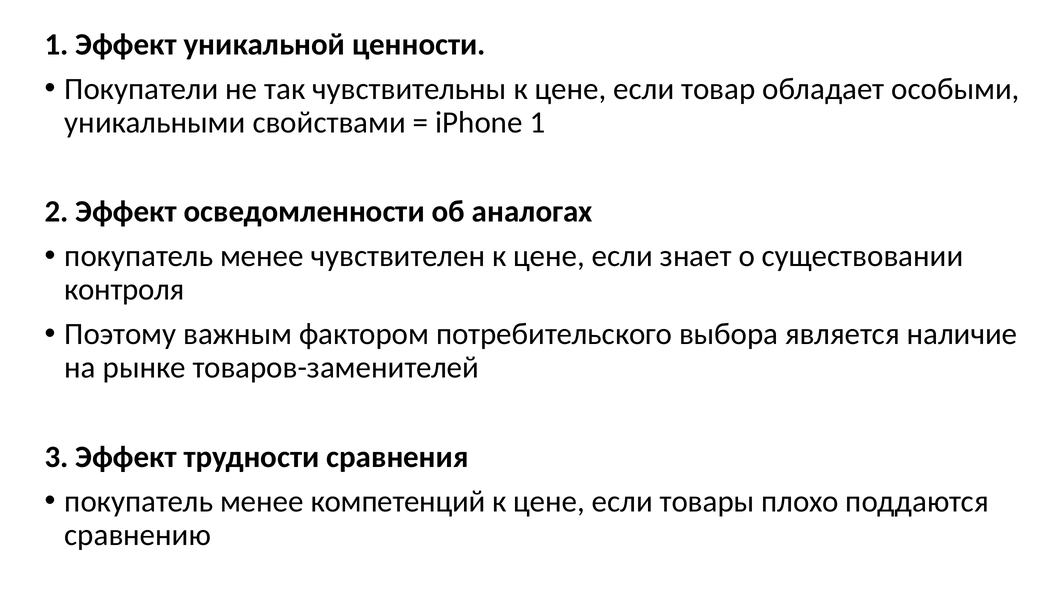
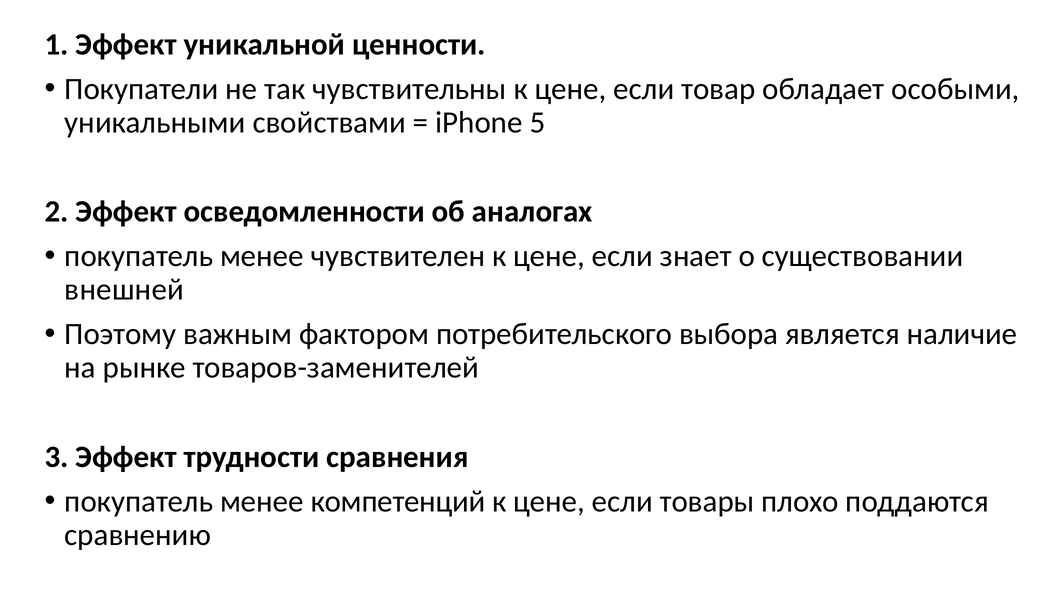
iPhone 1: 1 -> 5
контроля: контроля -> внешней
